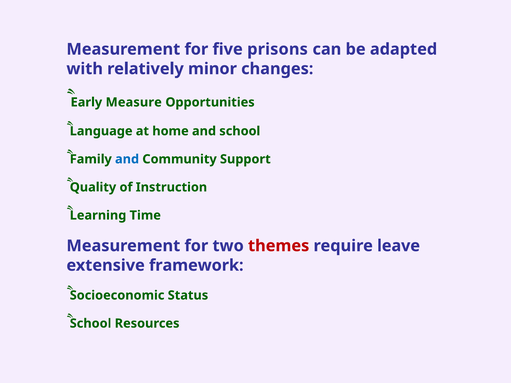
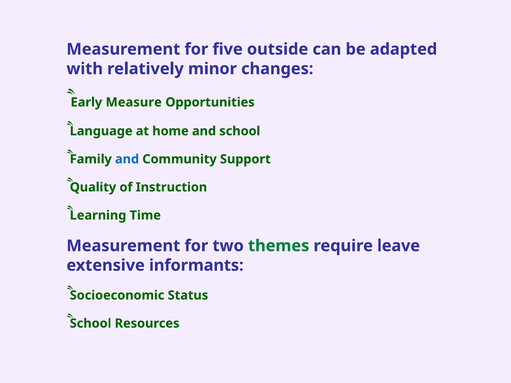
prisons: prisons -> outside
themes colour: red -> green
framework: framework -> informants
